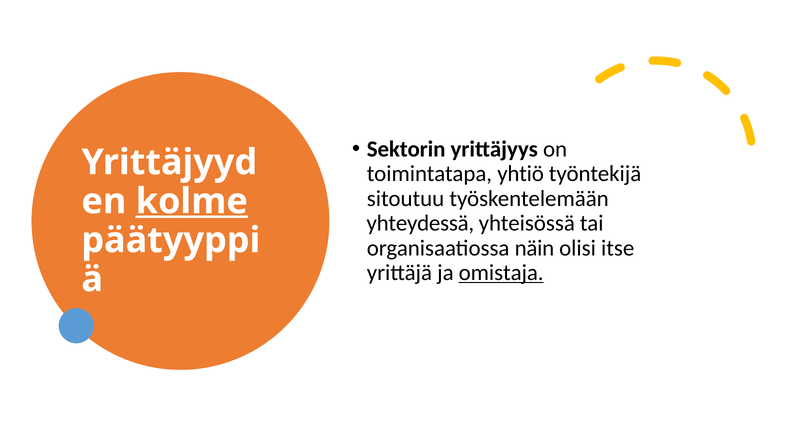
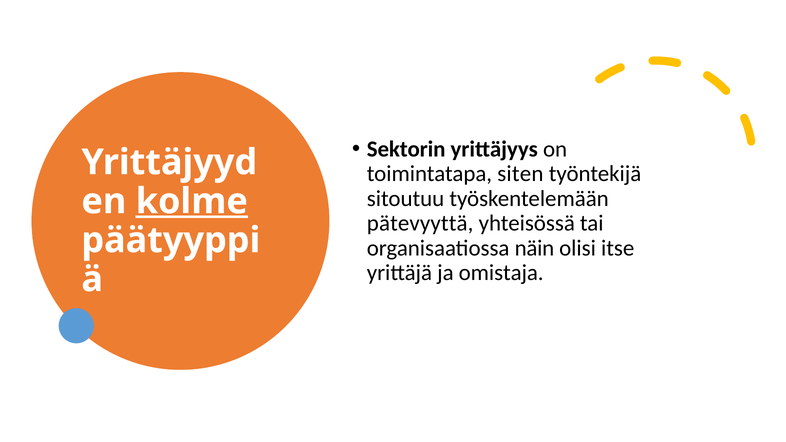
yhtiö: yhtiö -> siten
yhteydessä: yhteydessä -> pätevyyttä
omistaja underline: present -> none
